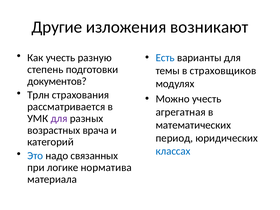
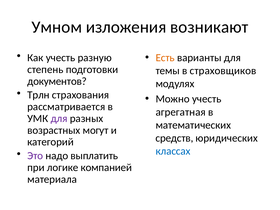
Другие: Другие -> Умном
Есть colour: blue -> orange
врача: врача -> могут
период: период -> средств
Это colour: blue -> purple
связанных: связанных -> выплатить
норматива: норматива -> компанией
